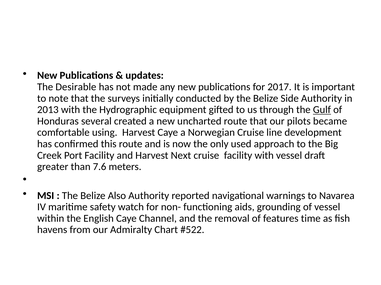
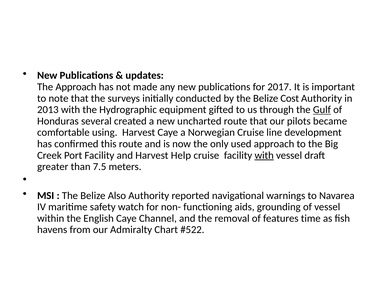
The Desirable: Desirable -> Approach
Side: Side -> Cost
Next: Next -> Help
with at (264, 156) underline: none -> present
7.6: 7.6 -> 7.5
